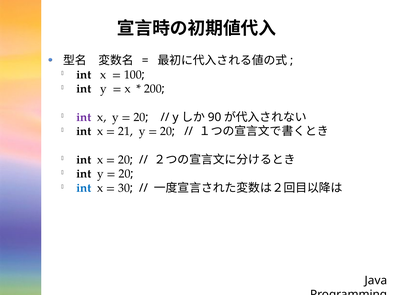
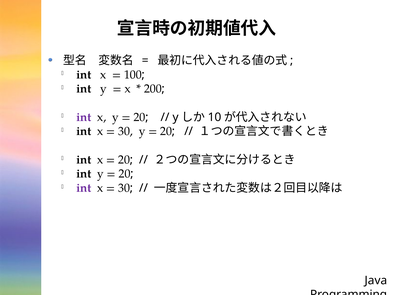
90: 90 -> 10
21 at (126, 131): 21 -> 30
int at (84, 188) colour: blue -> purple
